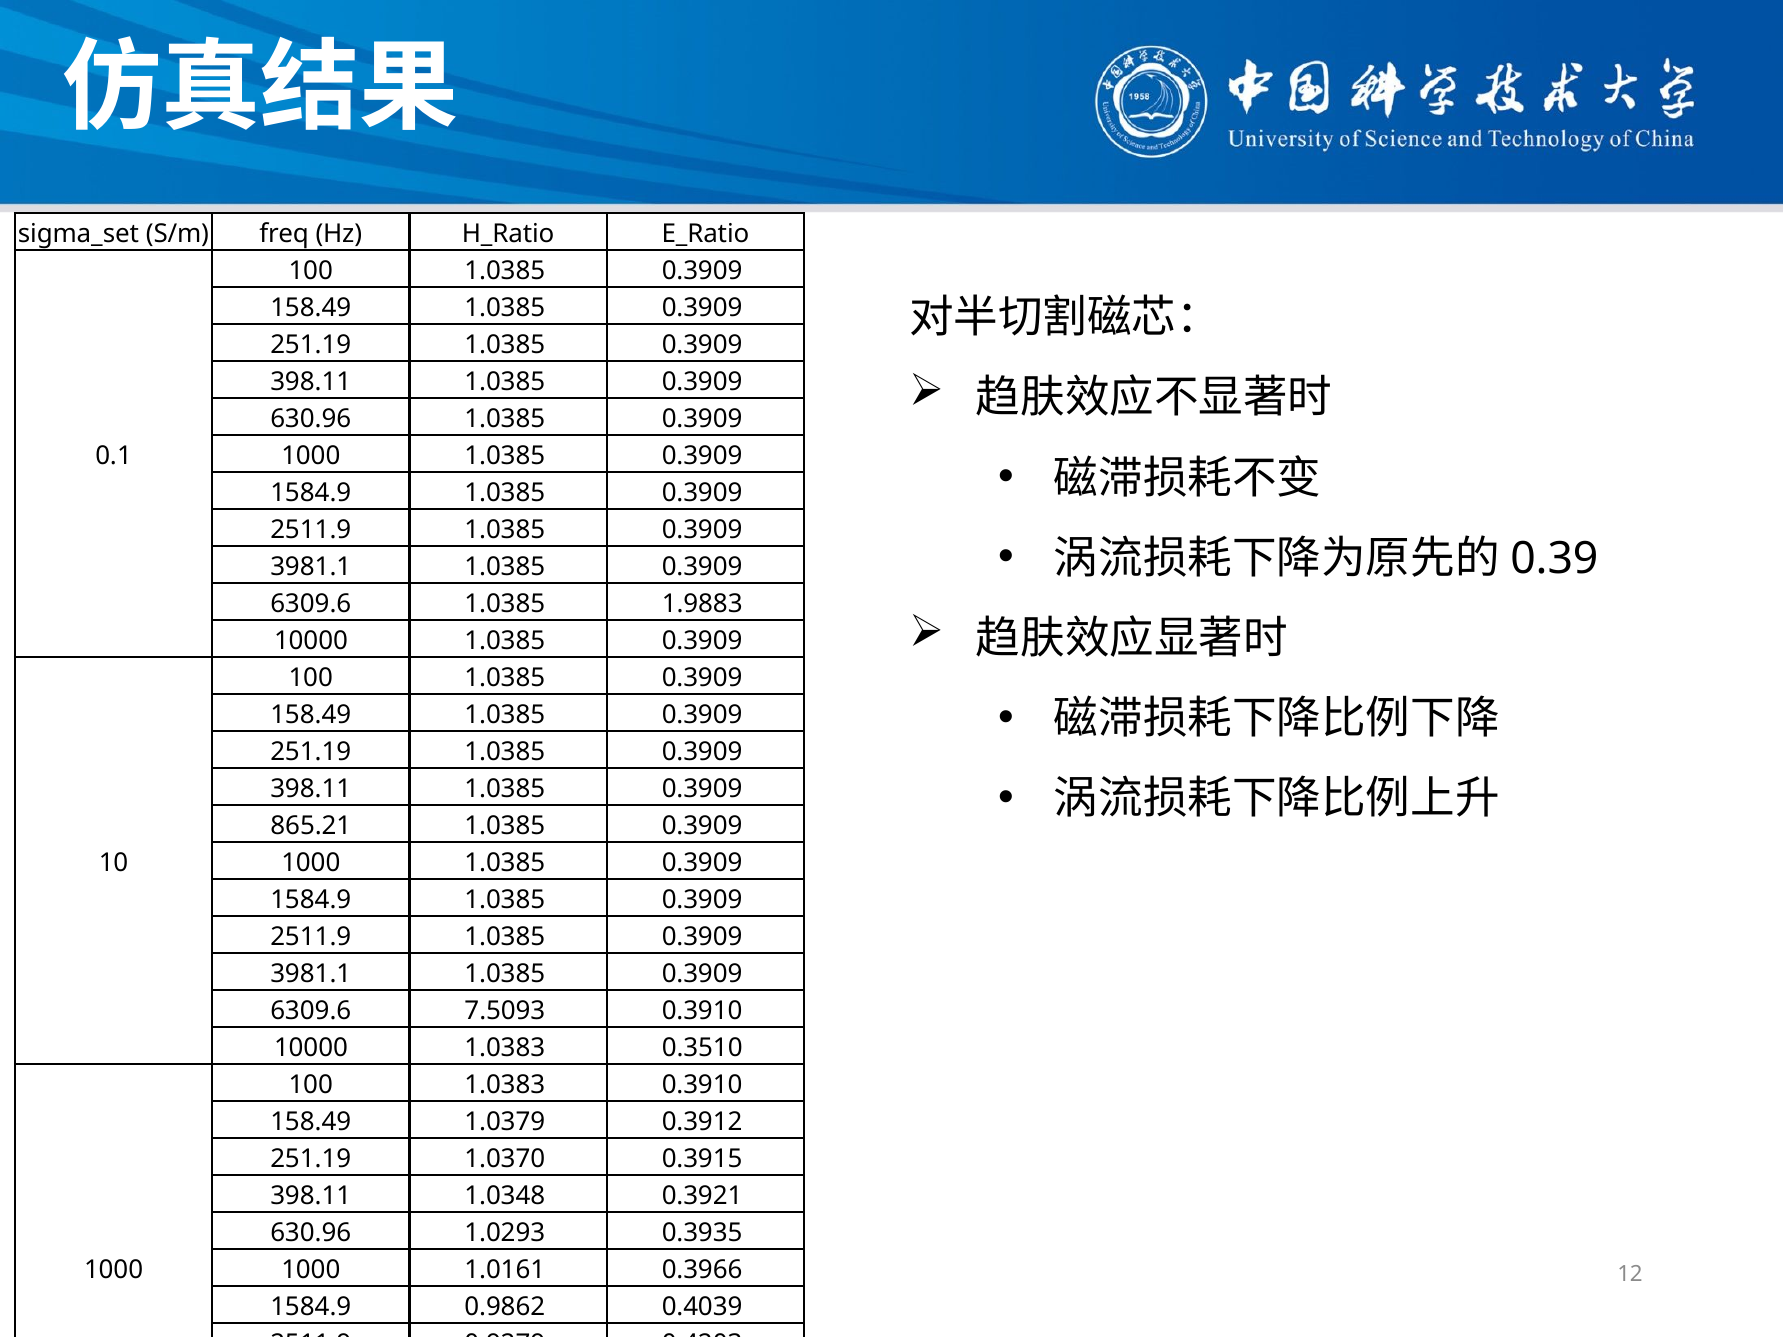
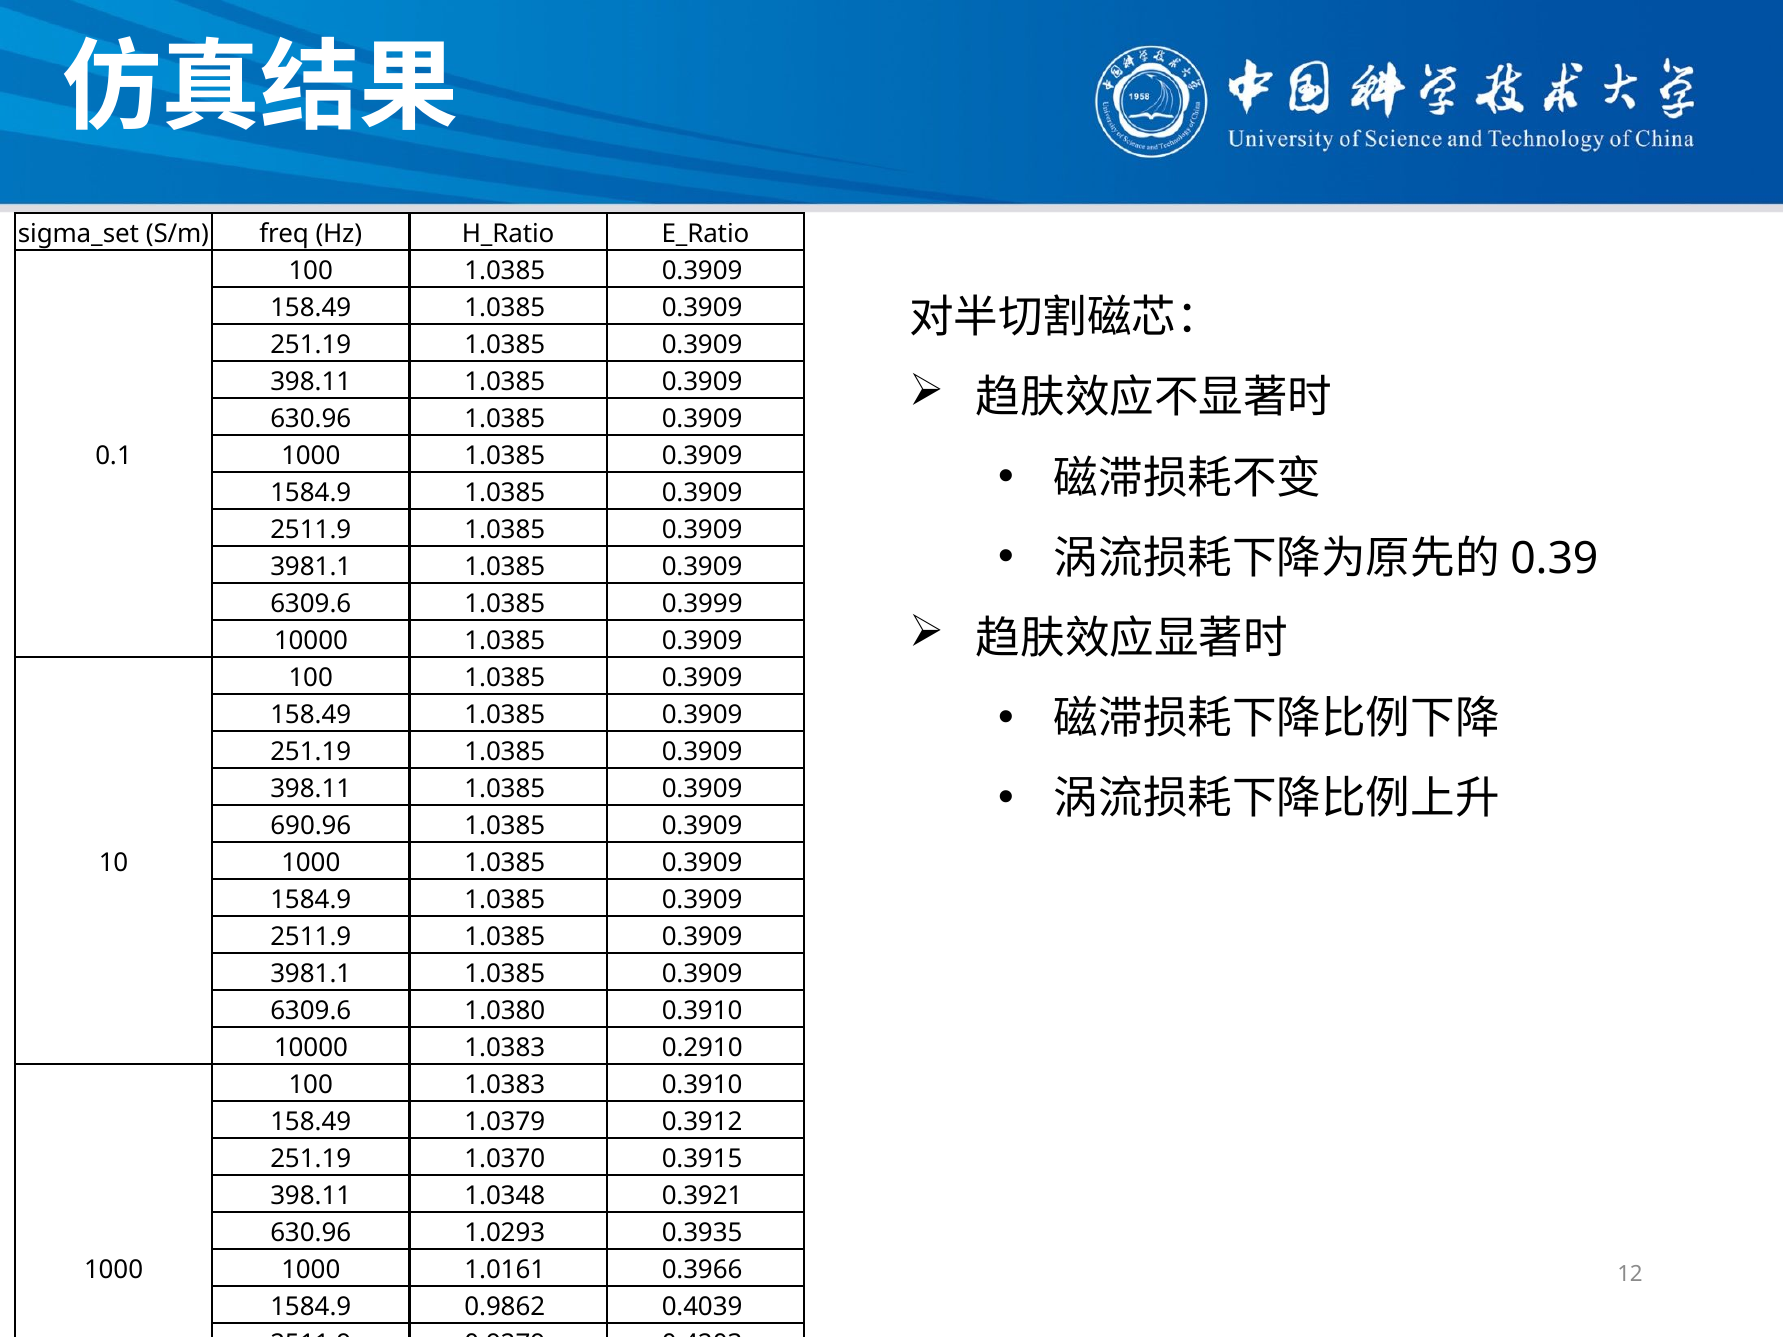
1.9883: 1.9883 -> 0.3999
865.21: 865.21 -> 690.96
7.5093: 7.5093 -> 1.0380
0.3510: 0.3510 -> 0.2910
